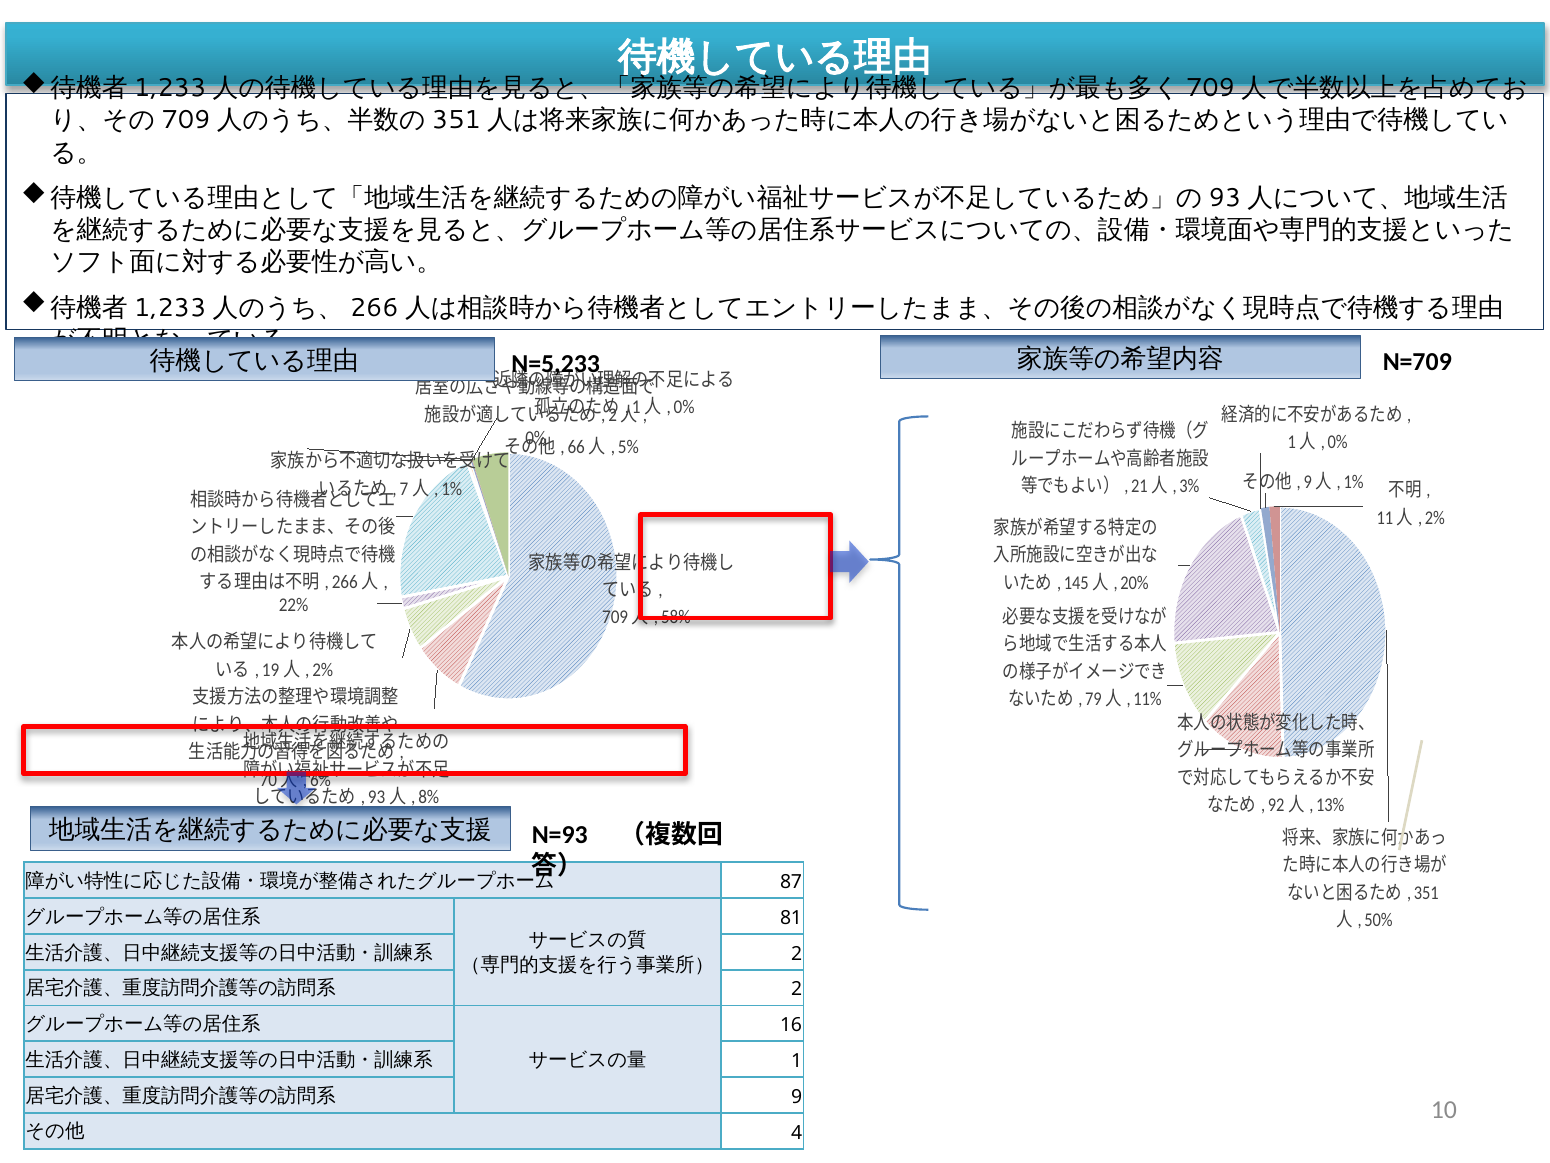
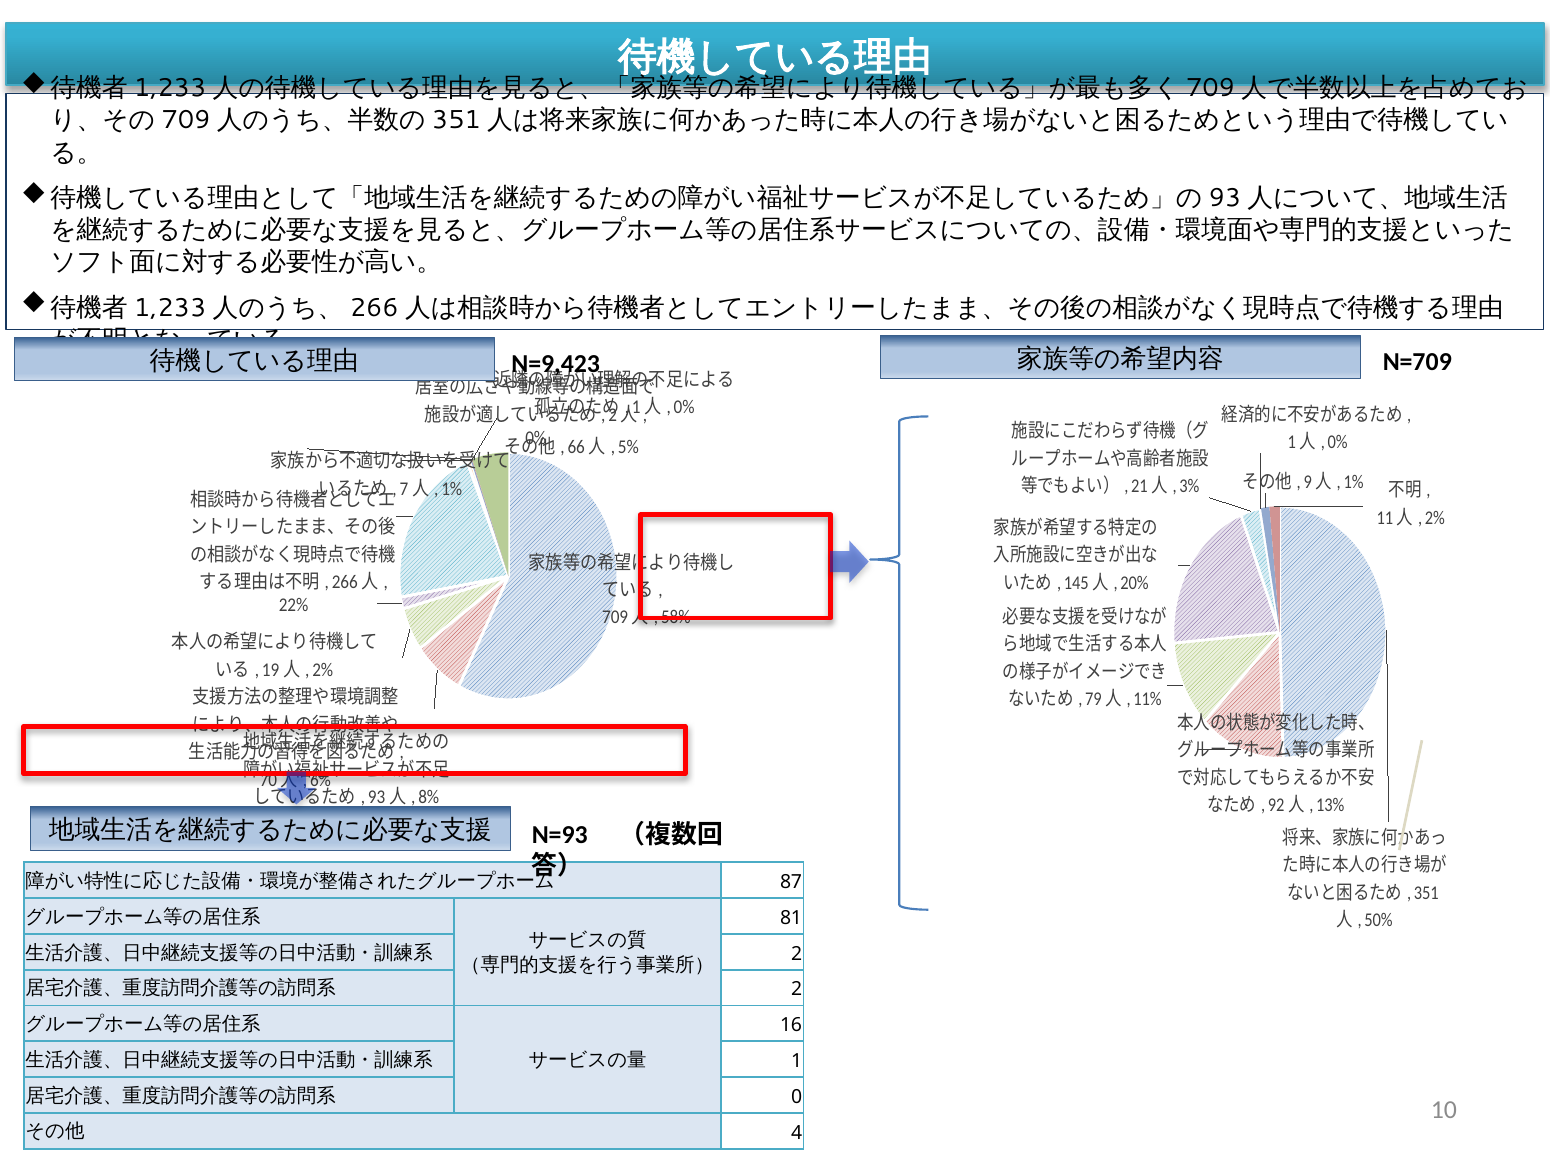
N=5,233: N=5,233 -> N=9,423
9: 9 -> 0
